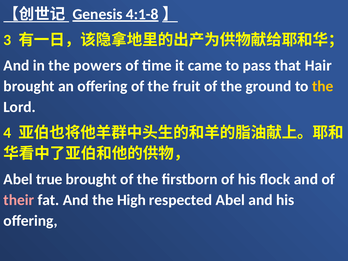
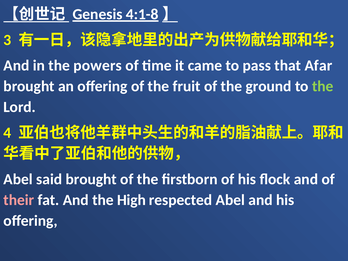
Hair: Hair -> Afar
the at (323, 86) colour: yellow -> light green
true: true -> said
